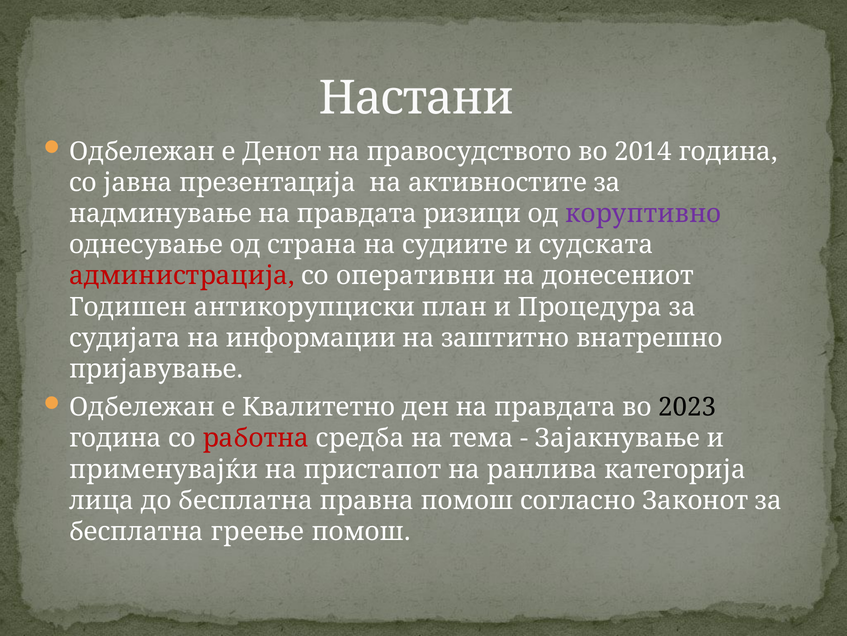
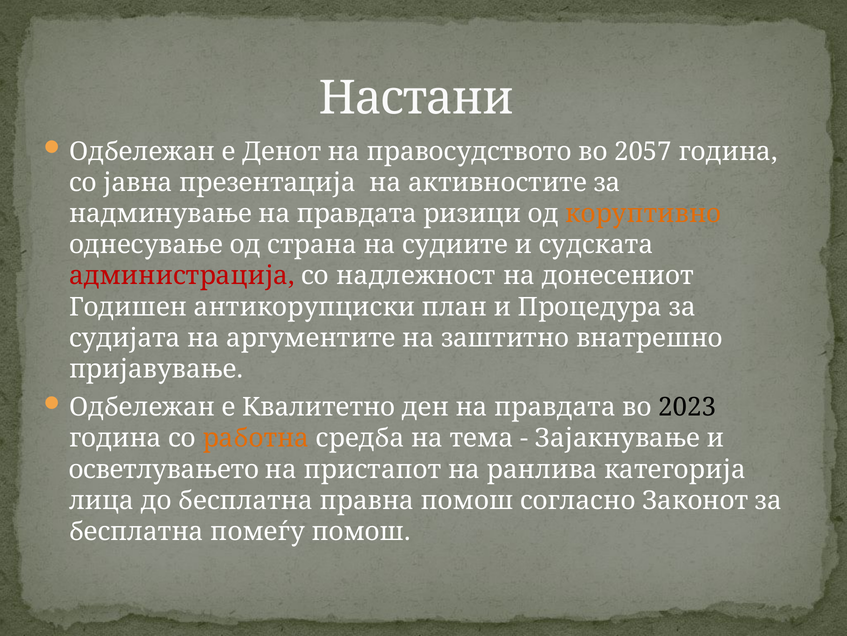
2014: 2014 -> 2057
коруптивно colour: purple -> orange
оперативни: оперативни -> надлежност
информации: информации -> аргументите
работна colour: red -> orange
применувајќи: применувајќи -> осветлувањето
греење: греење -> помеѓу
